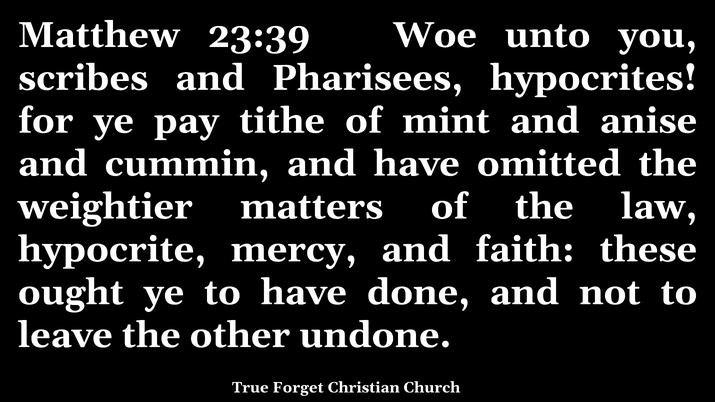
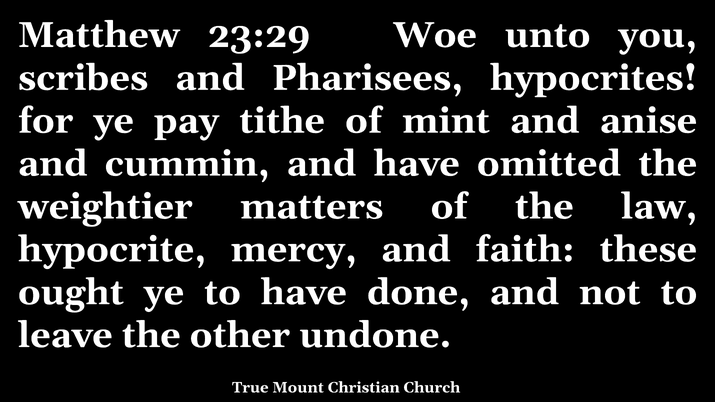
23:39: 23:39 -> 23:29
Forget: Forget -> Mount
